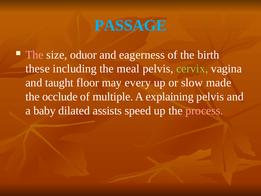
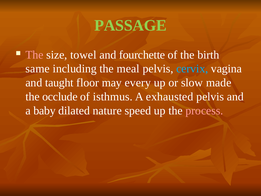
PASSAGE colour: light blue -> light green
oduor: oduor -> towel
eagerness: eagerness -> fourchette
these: these -> same
cervix colour: light green -> light blue
multiple: multiple -> isthmus
explaining: explaining -> exhausted
assists: assists -> nature
